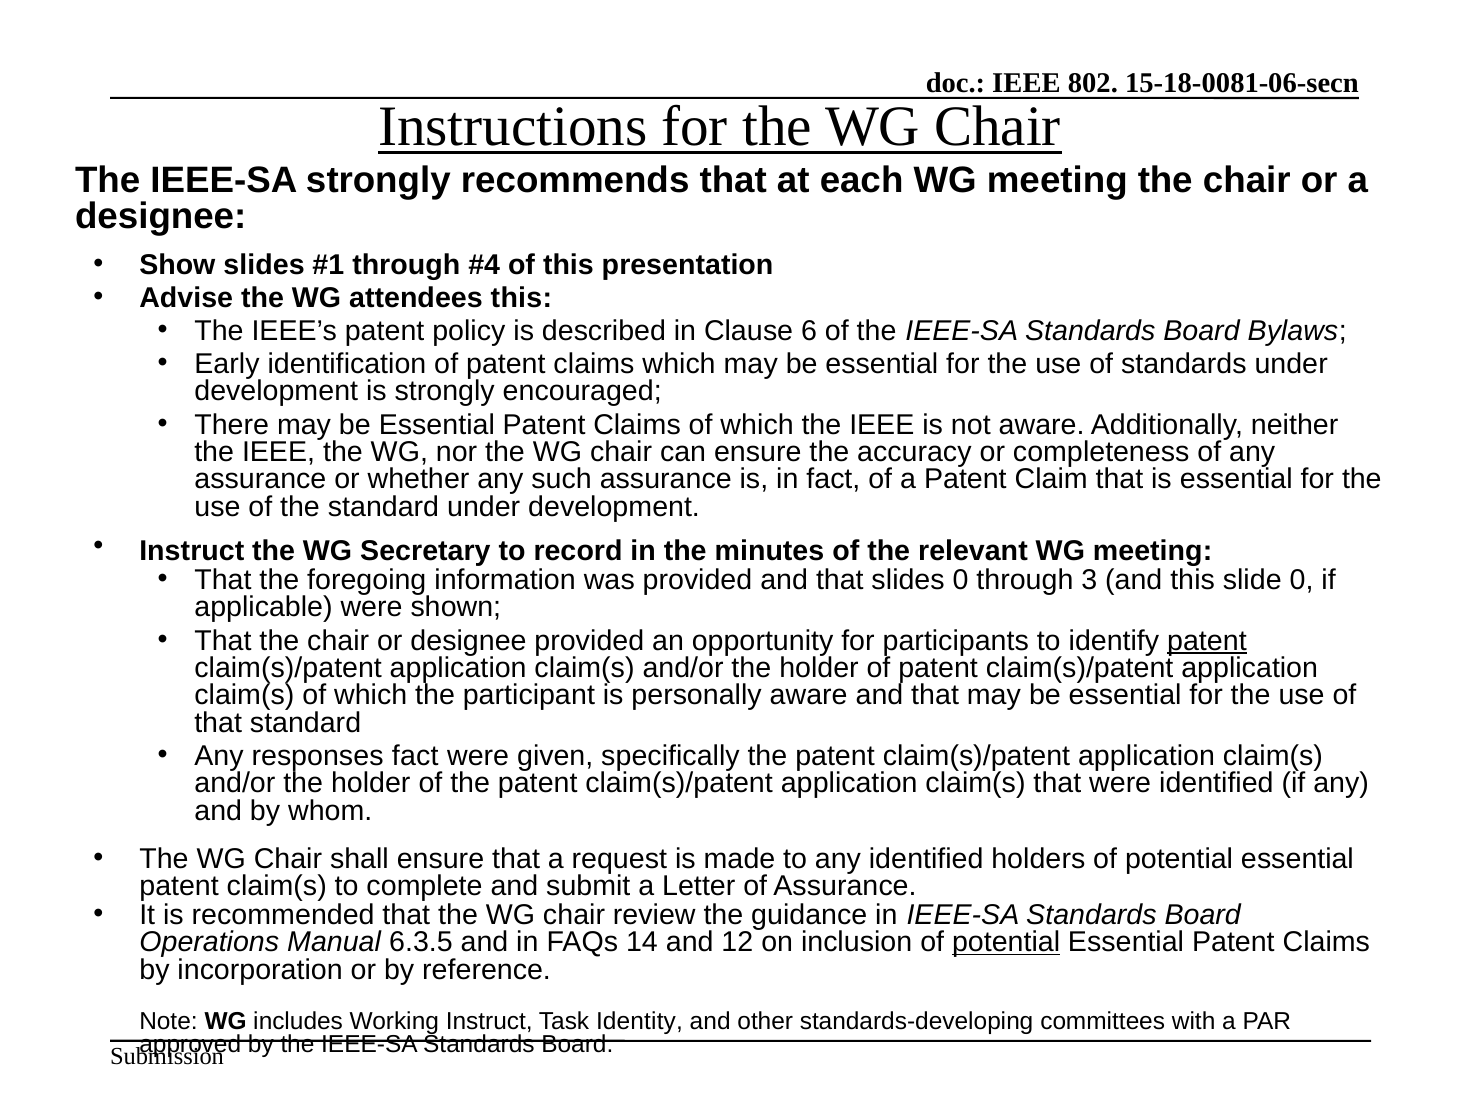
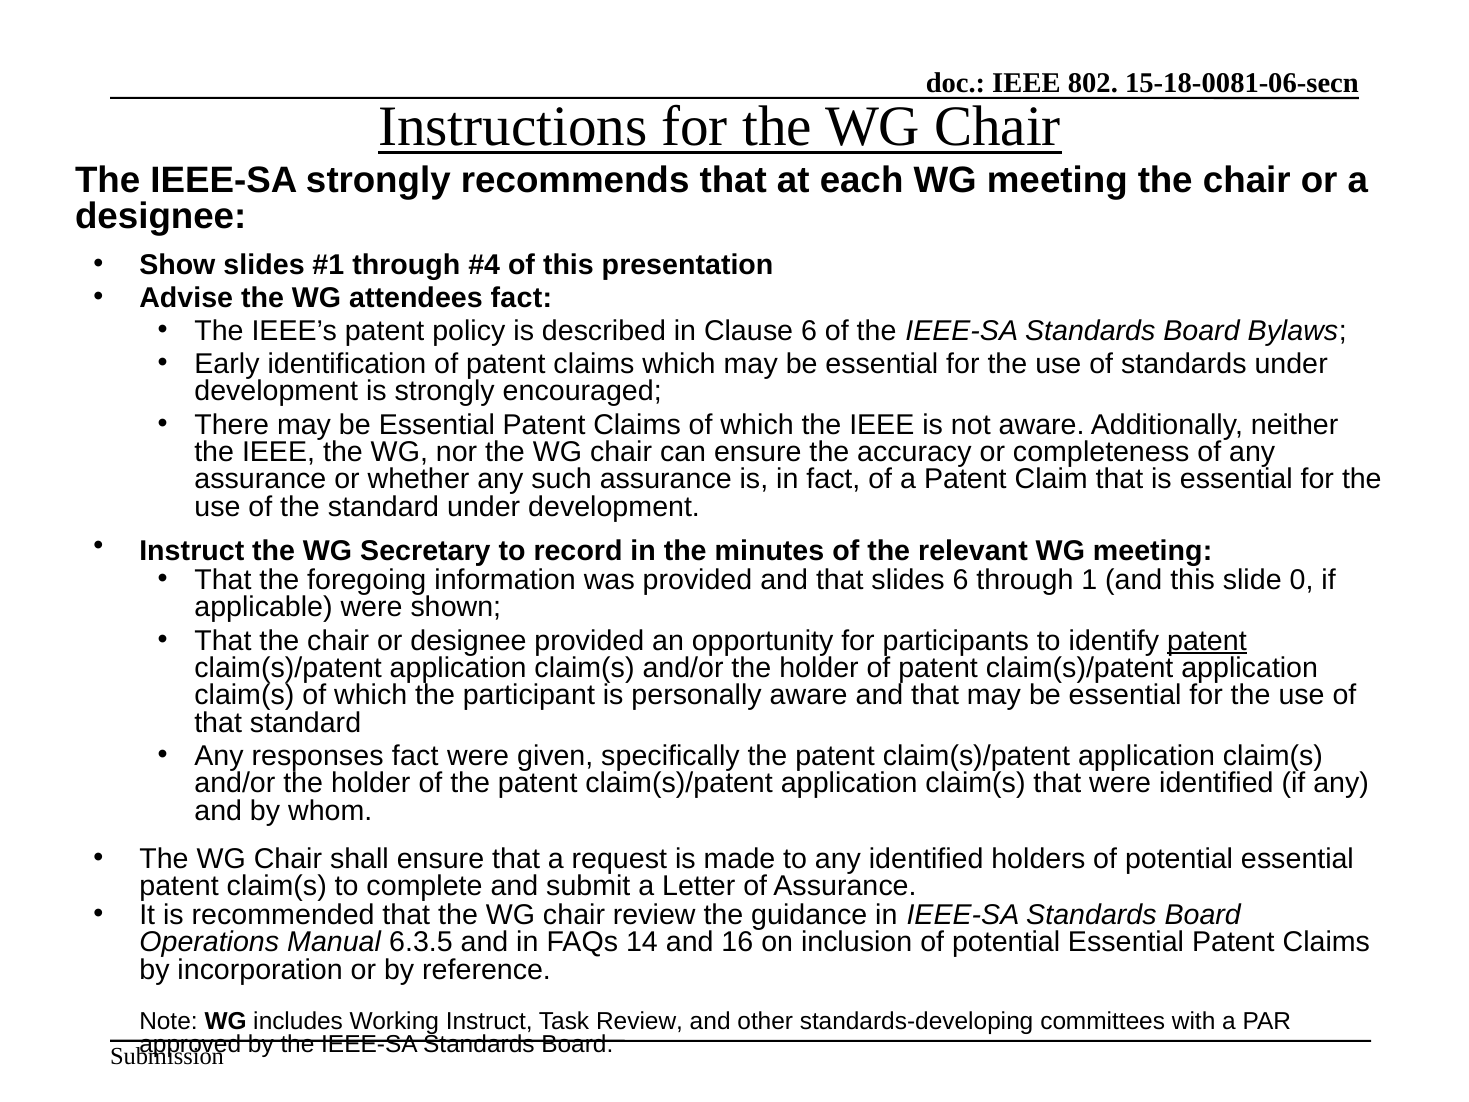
attendees this: this -> fact
slides 0: 0 -> 6
3: 3 -> 1
12: 12 -> 16
potential at (1006, 942) underline: present -> none
Task Identity: Identity -> Review
